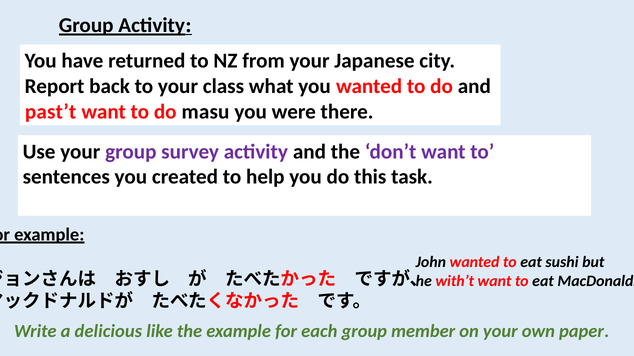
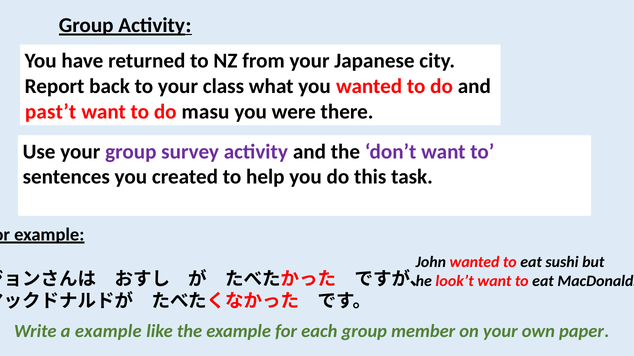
with’t: with’t -> look’t
a delicious: delicious -> example
